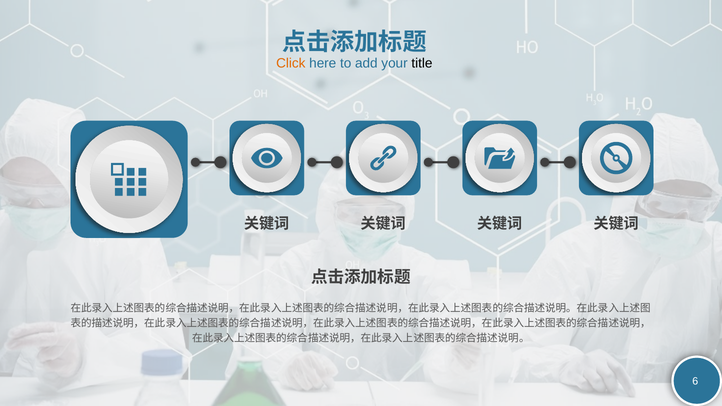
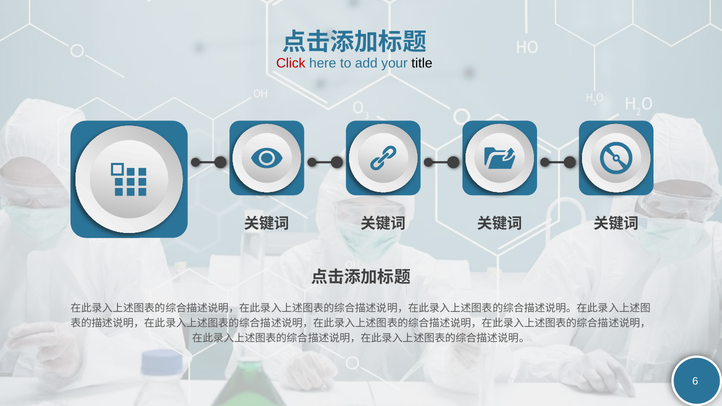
Click colour: orange -> red
